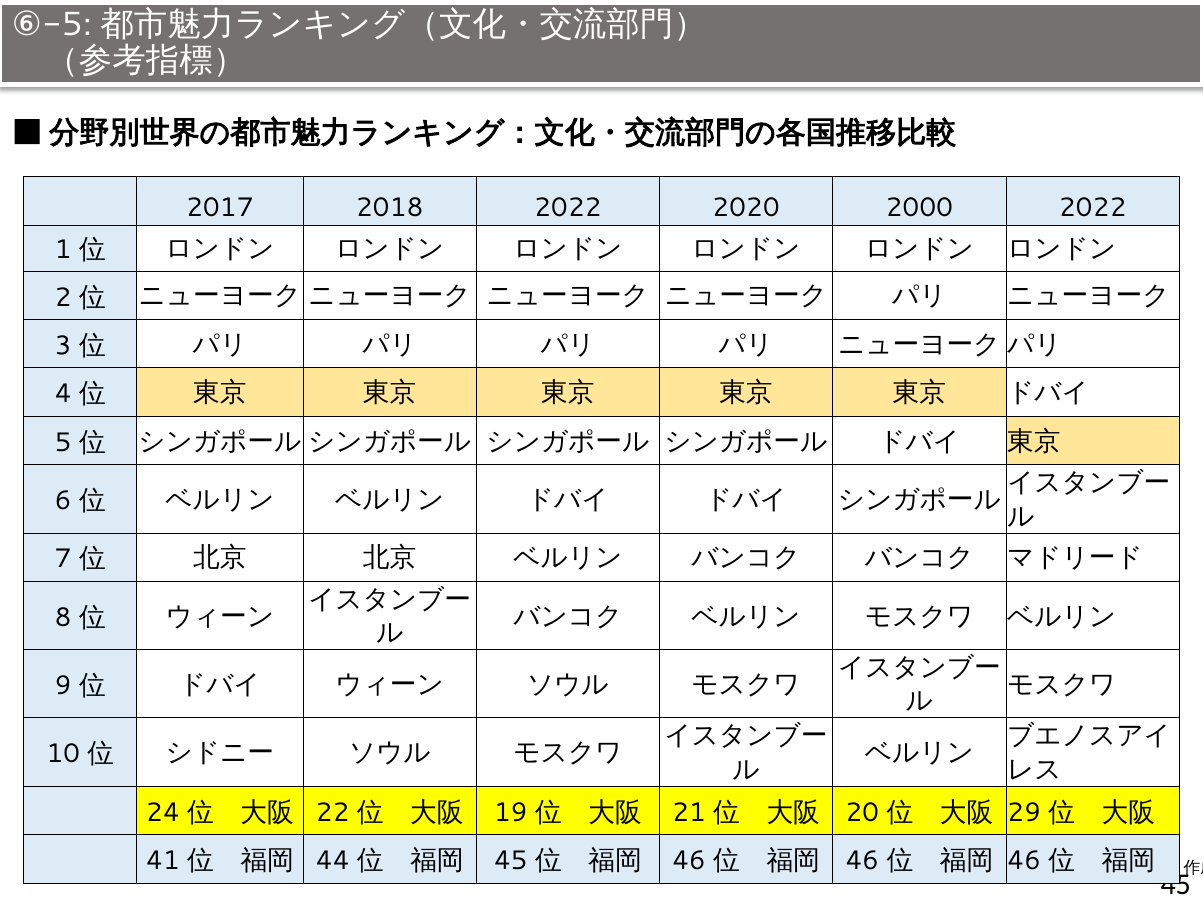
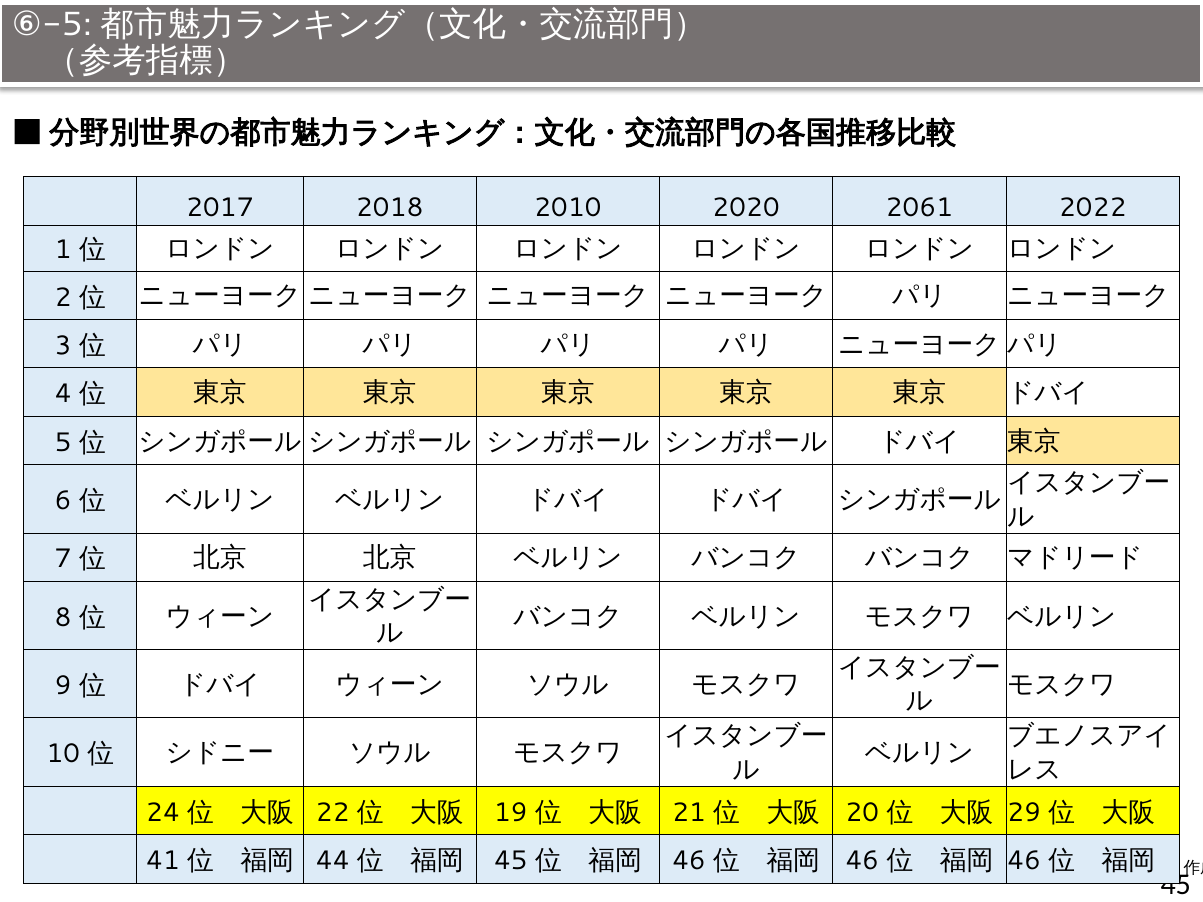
2018 2022: 2022 -> 2010
2000: 2000 -> 2061
